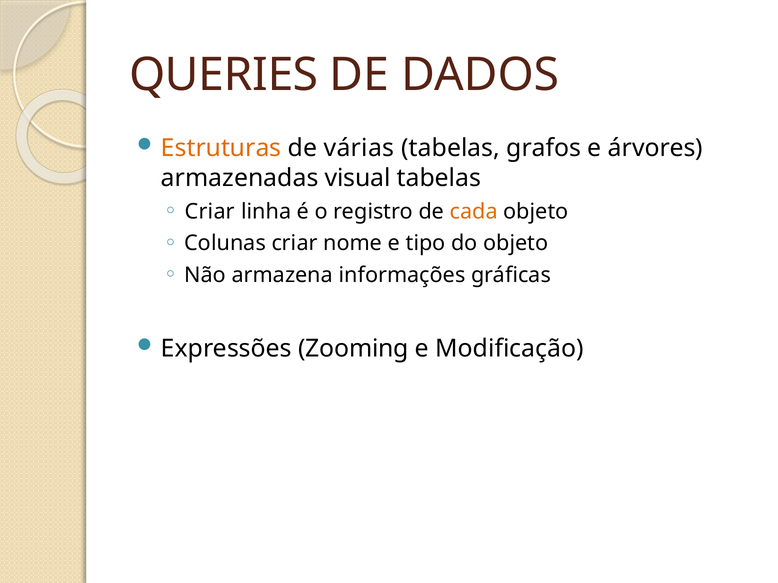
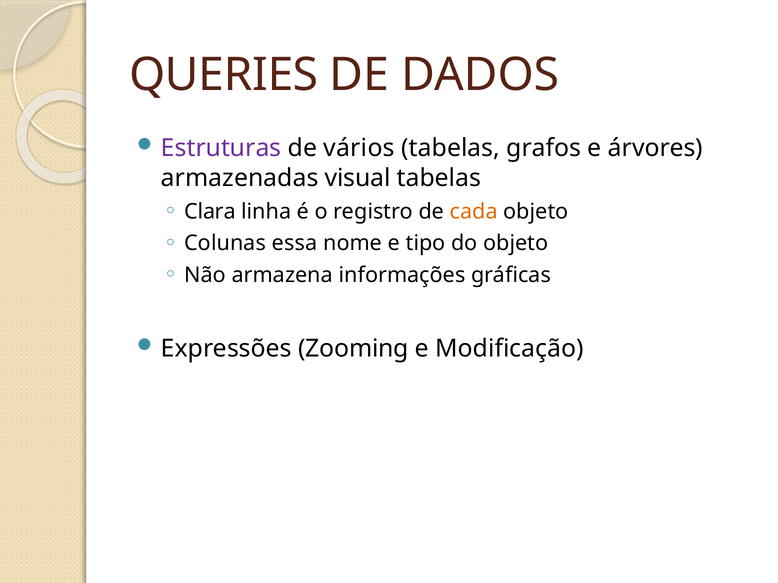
Estruturas colour: orange -> purple
várias: várias -> vários
Criar at (210, 212): Criar -> Clara
Colunas criar: criar -> essa
